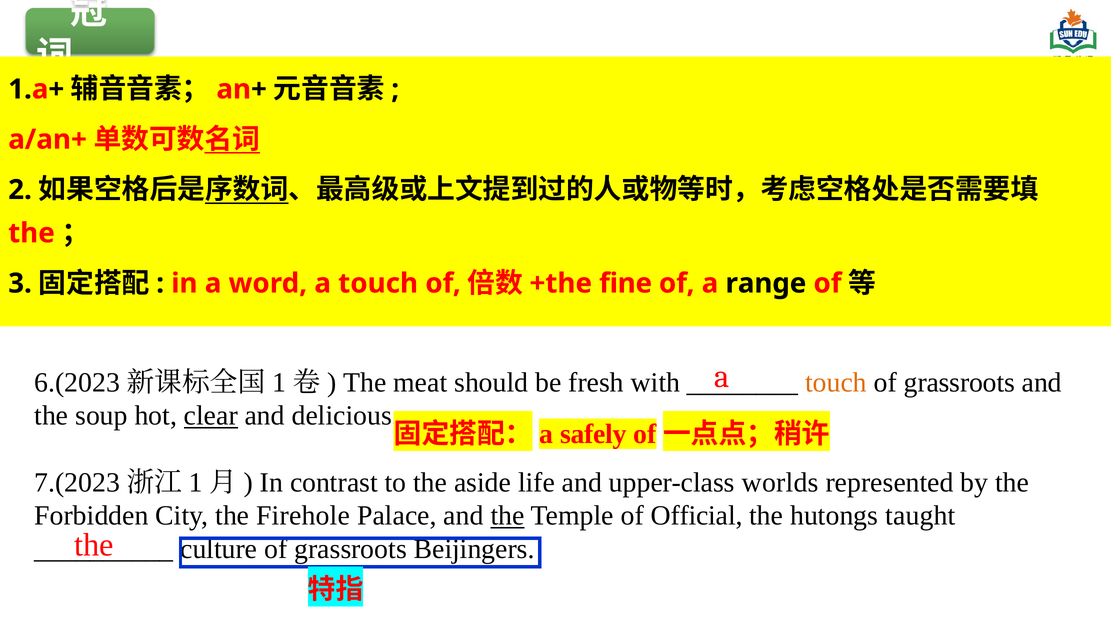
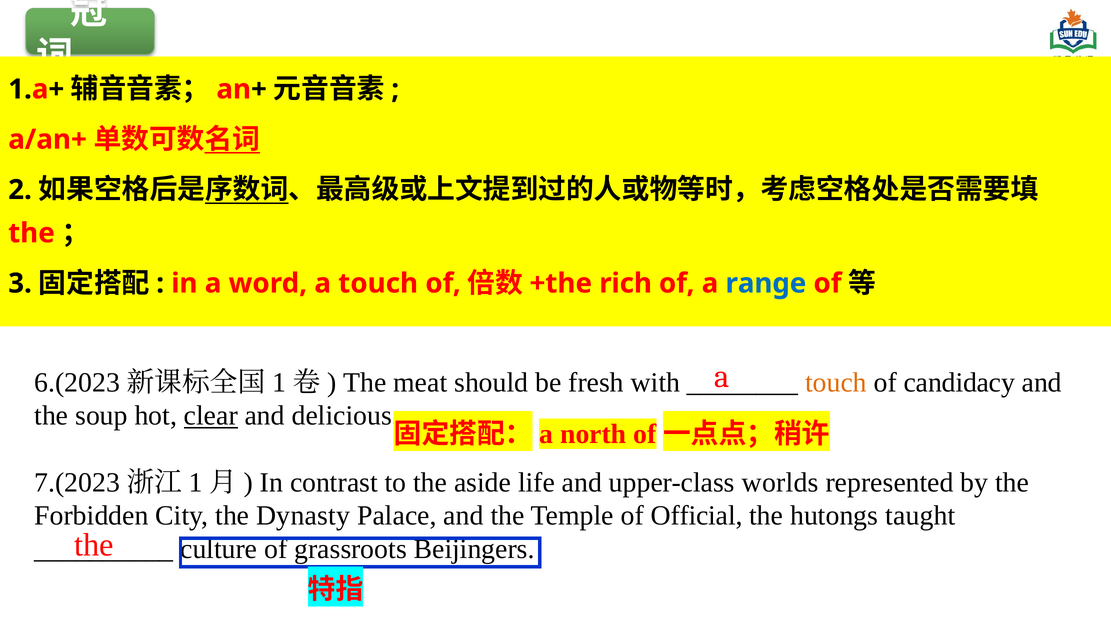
fine: fine -> rich
range colour: black -> blue
grassroots at (959, 382): grassroots -> candidacy
safely: safely -> north
Firehole: Firehole -> Dynasty
the at (507, 516) underline: present -> none
